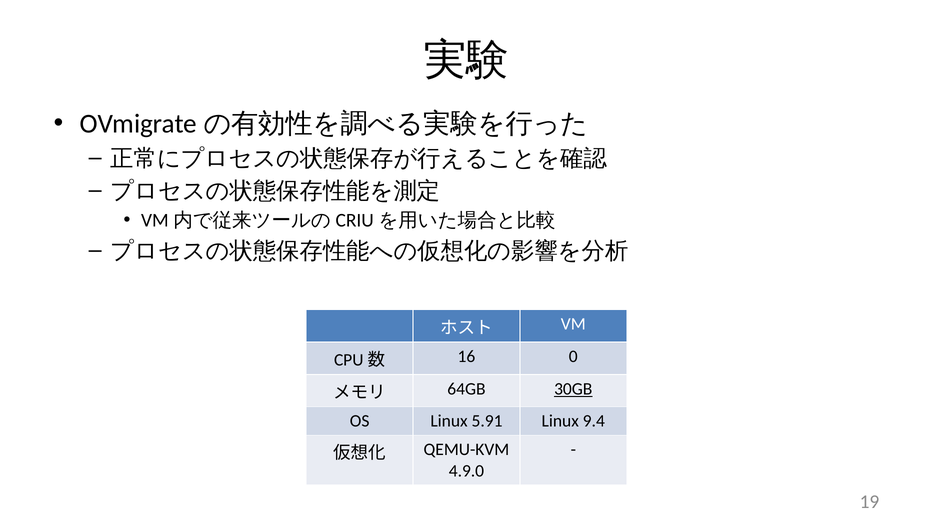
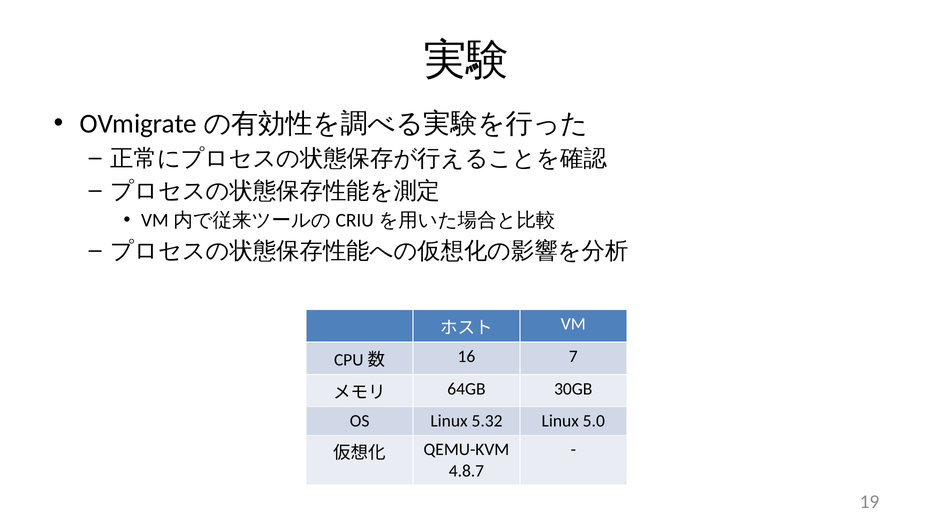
0: 0 -> 7
30GB underline: present -> none
5.91: 5.91 -> 5.32
9.4: 9.4 -> 5.0
4.9.0: 4.9.0 -> 4.8.7
